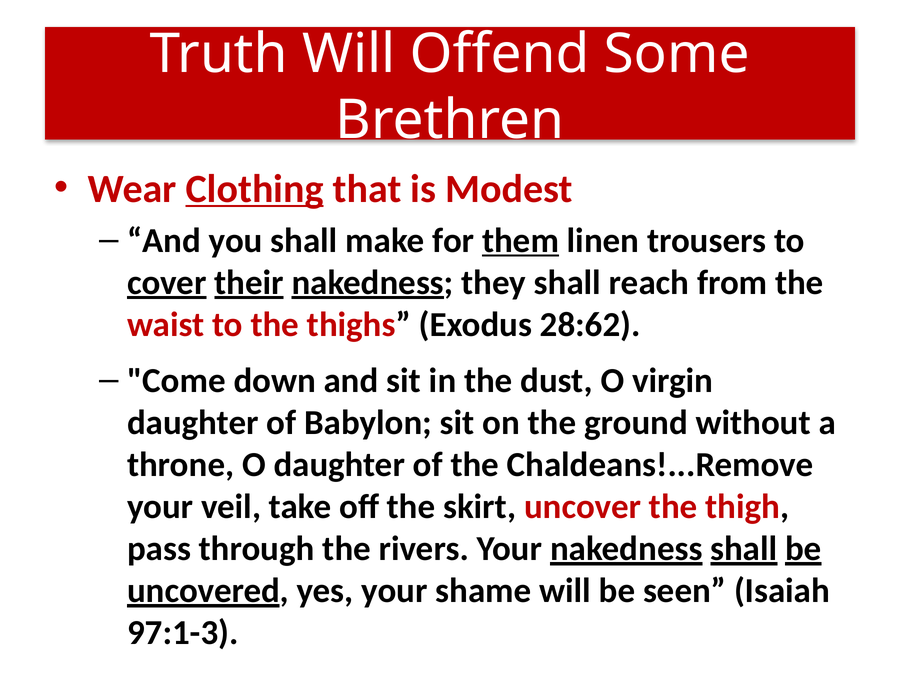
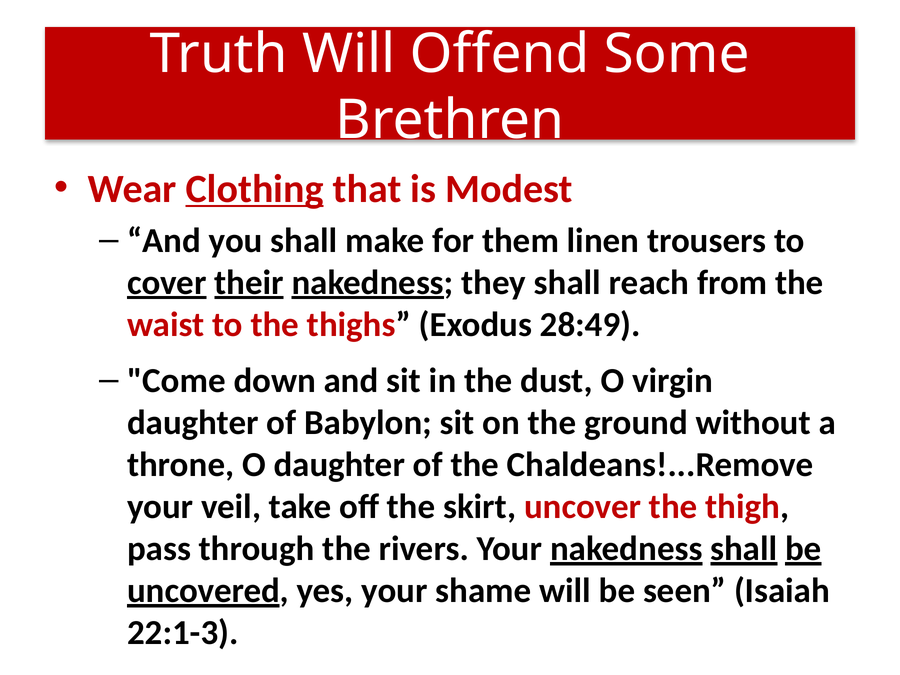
them underline: present -> none
28:62: 28:62 -> 28:49
97:1-3: 97:1-3 -> 22:1-3
